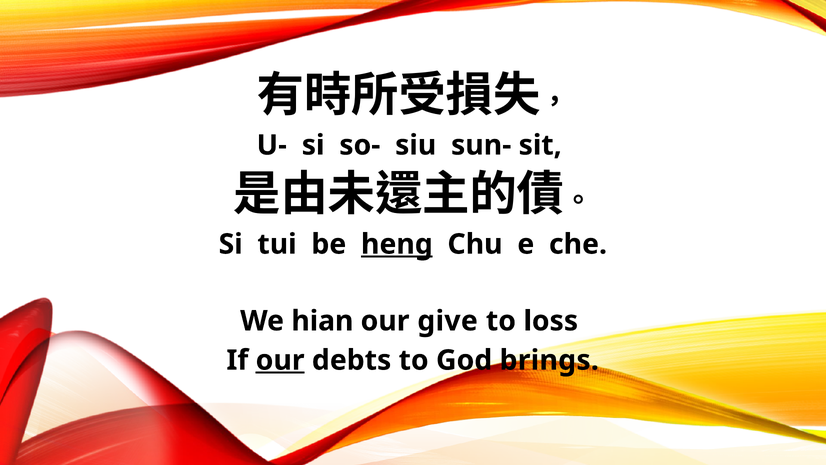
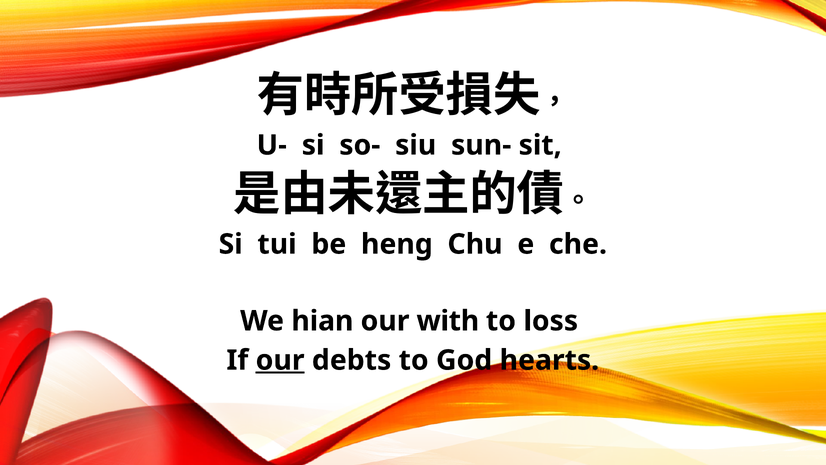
heng underline: present -> none
give: give -> with
brings: brings -> hearts
